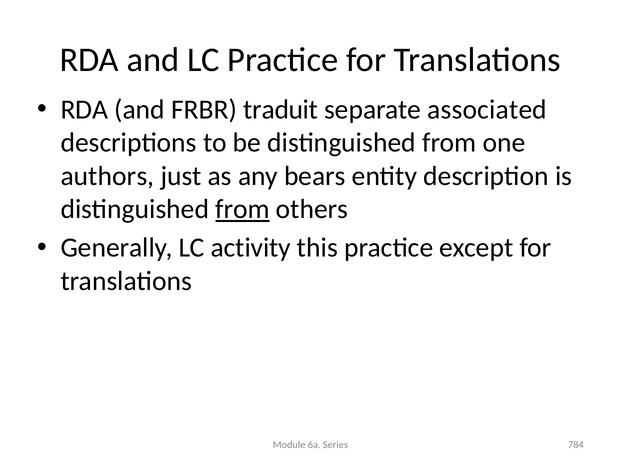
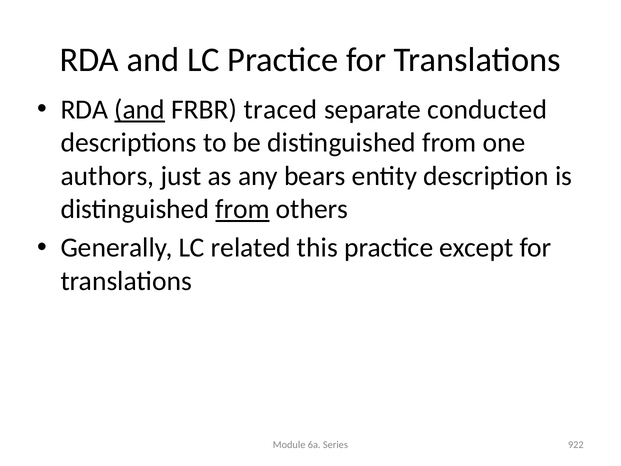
and at (140, 110) underline: none -> present
traduit: traduit -> traced
associated: associated -> conducted
activity: activity -> related
784: 784 -> 922
